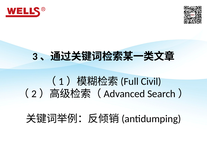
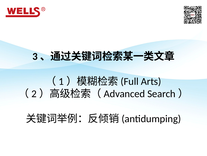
Civil: Civil -> Arts
